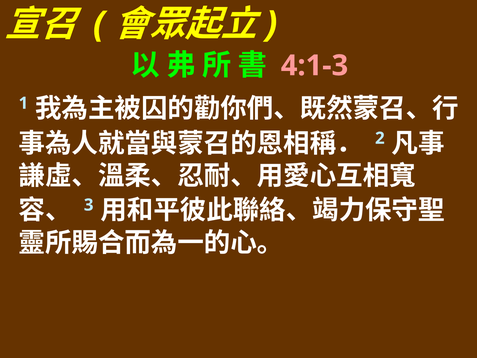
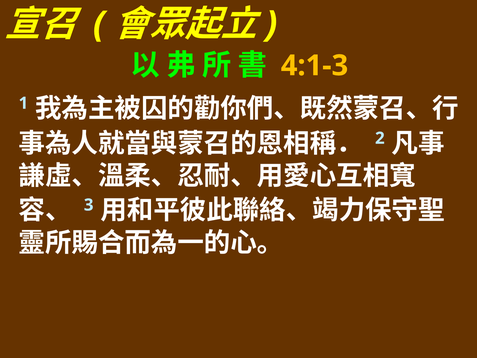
4:1-3 colour: pink -> yellow
